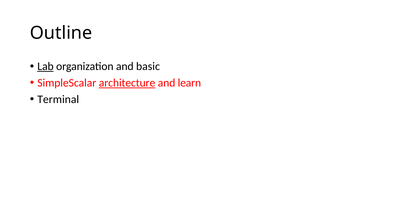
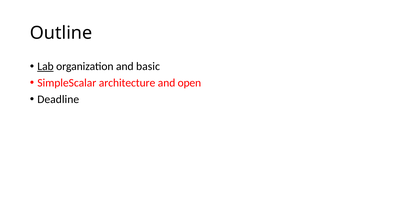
architecture underline: present -> none
learn: learn -> open
Terminal: Terminal -> Deadline
